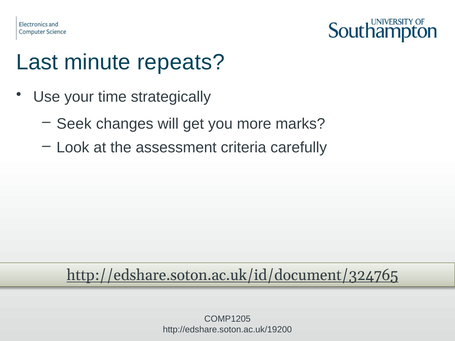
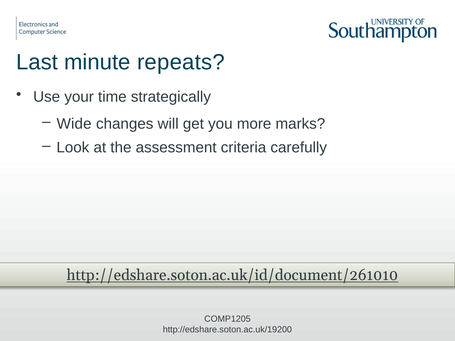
Seek: Seek -> Wide
http://edshare.soton.ac.uk/id/document/324765: http://edshare.soton.ac.uk/id/document/324765 -> http://edshare.soton.ac.uk/id/document/261010
